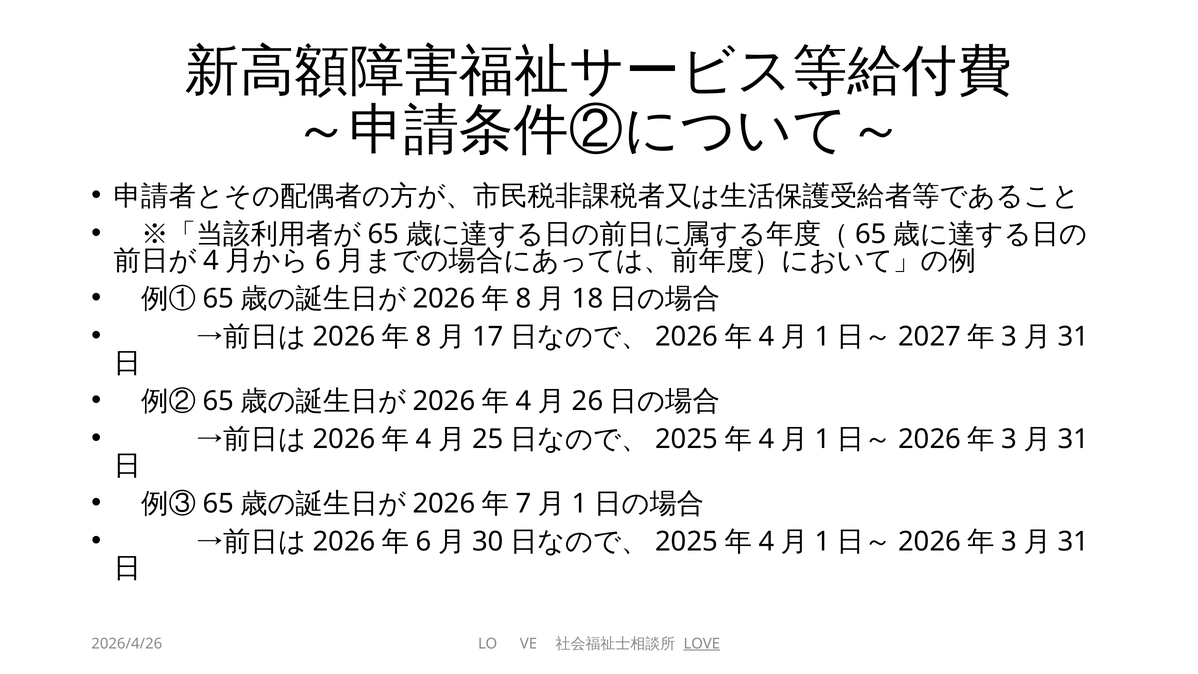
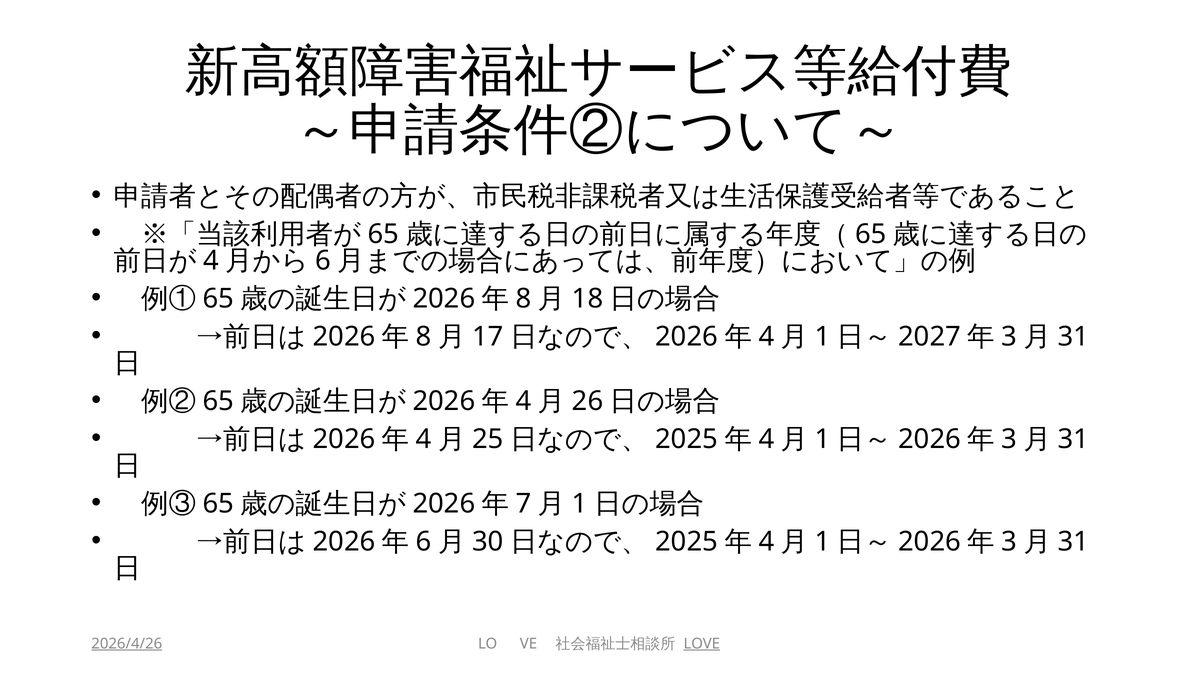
2026/4/26 underline: none -> present
